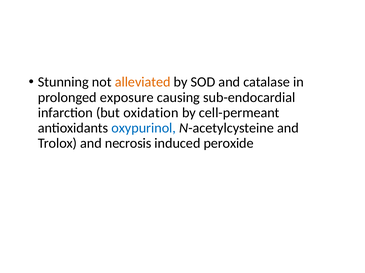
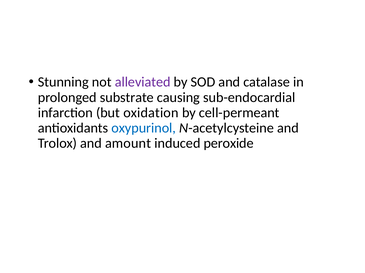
alleviated colour: orange -> purple
exposure: exposure -> substrate
necrosis: necrosis -> amount
